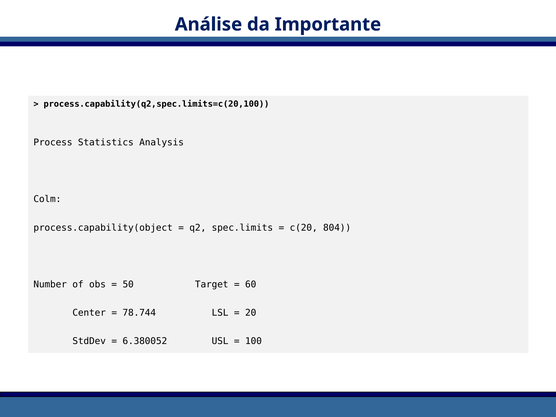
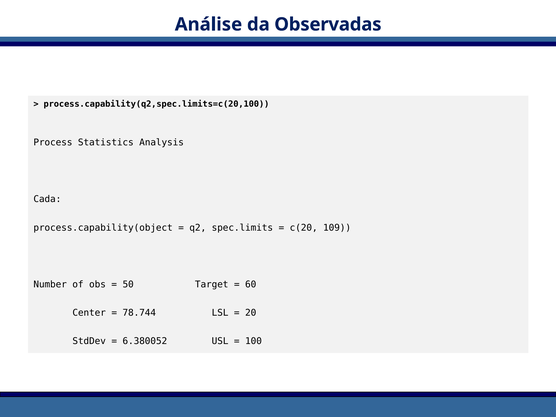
Importante: Importante -> Observadas
Colm: Colm -> Cada
804: 804 -> 109
